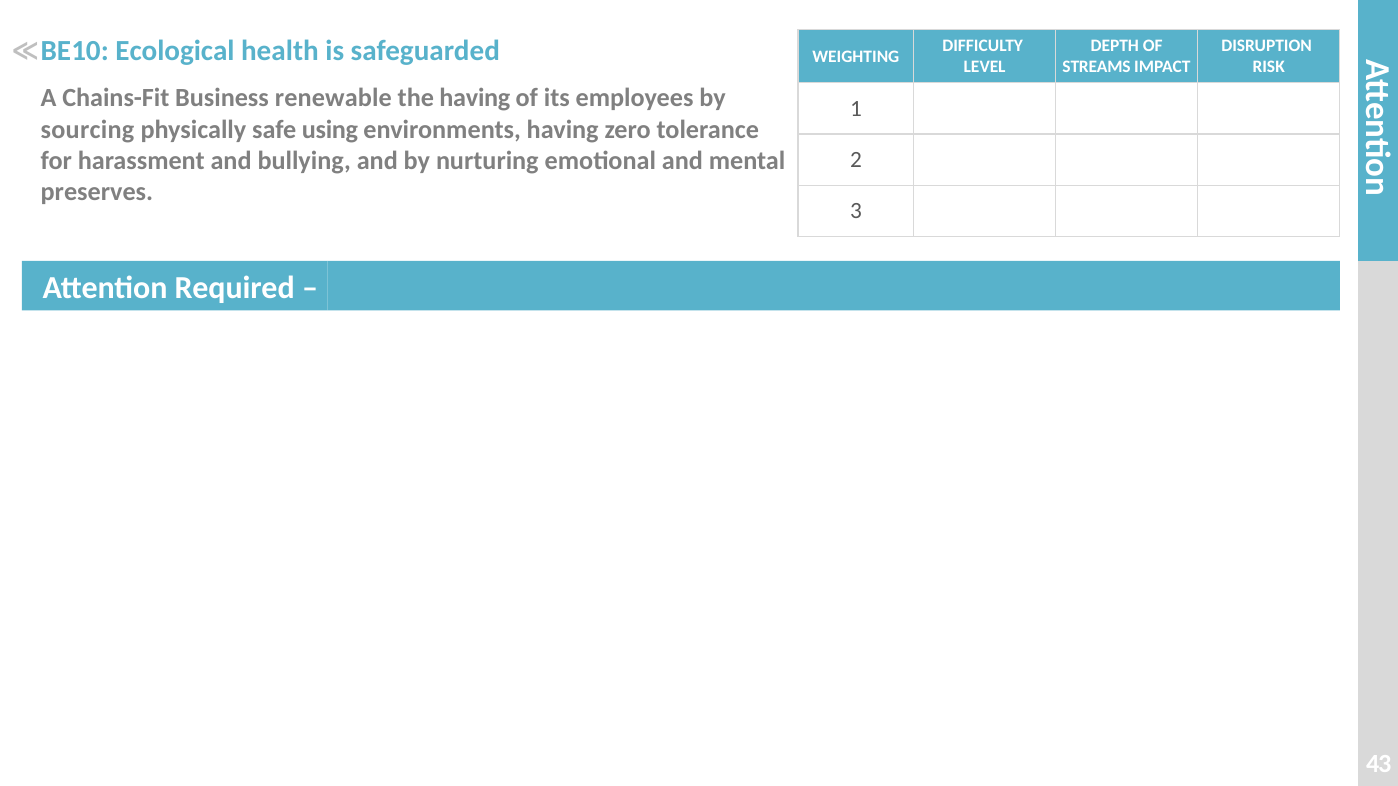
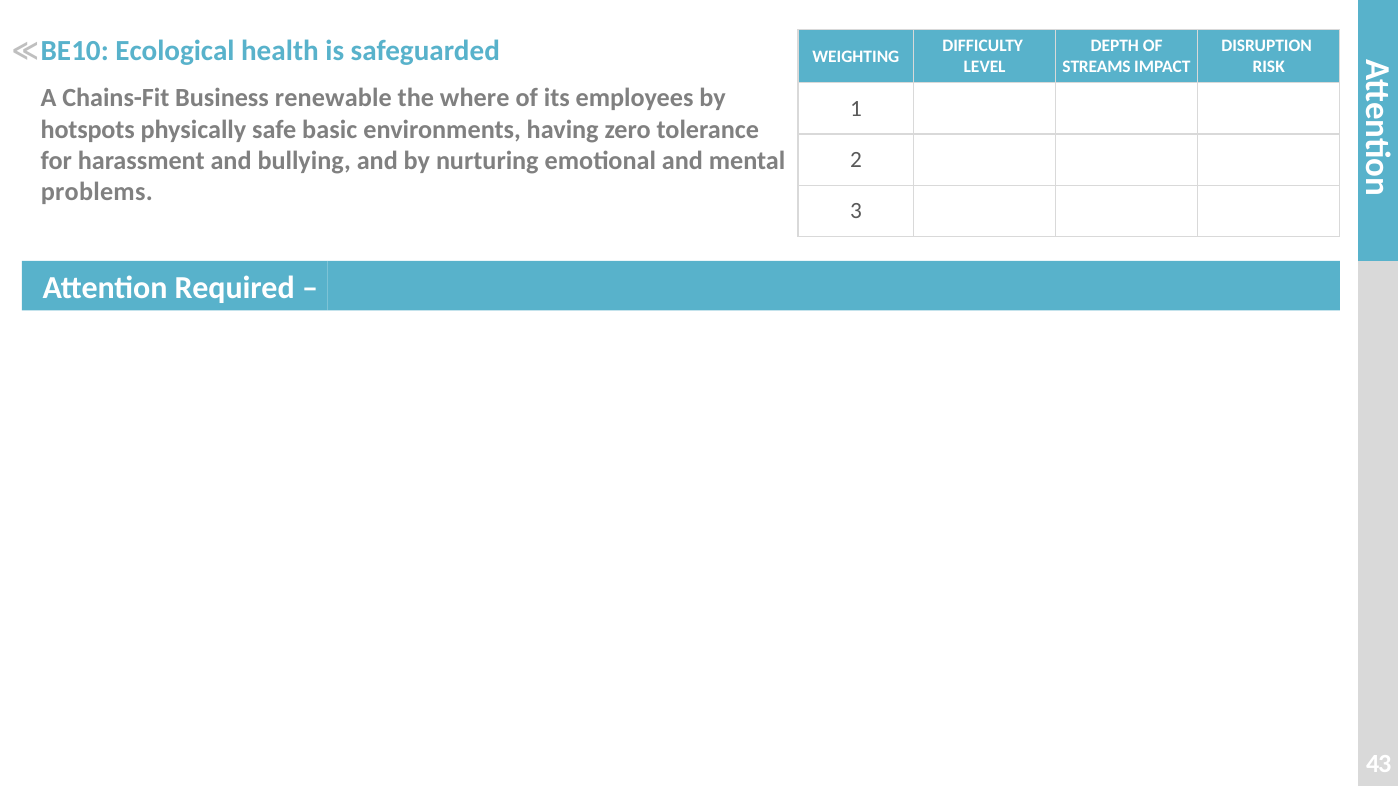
the having: having -> where
sourcing: sourcing -> hotspots
using: using -> basic
preserves: preserves -> problems
